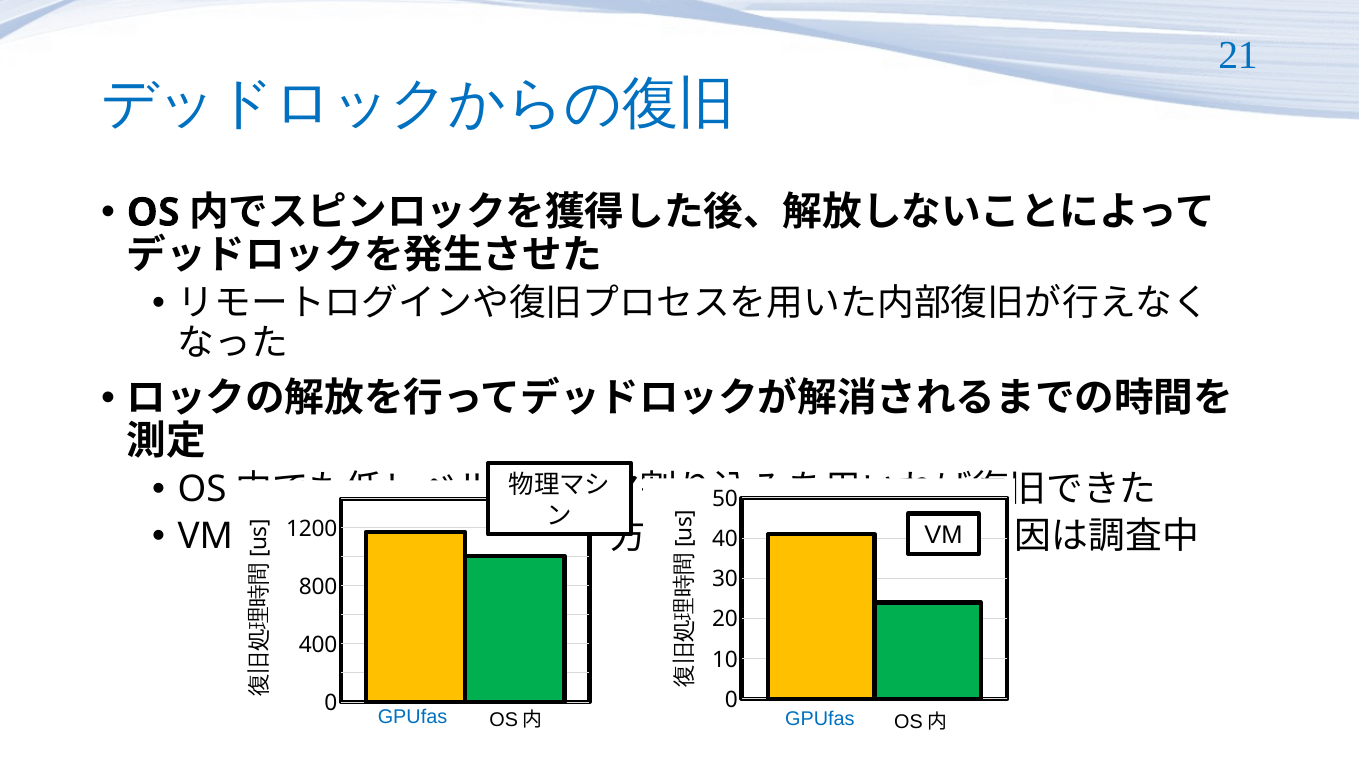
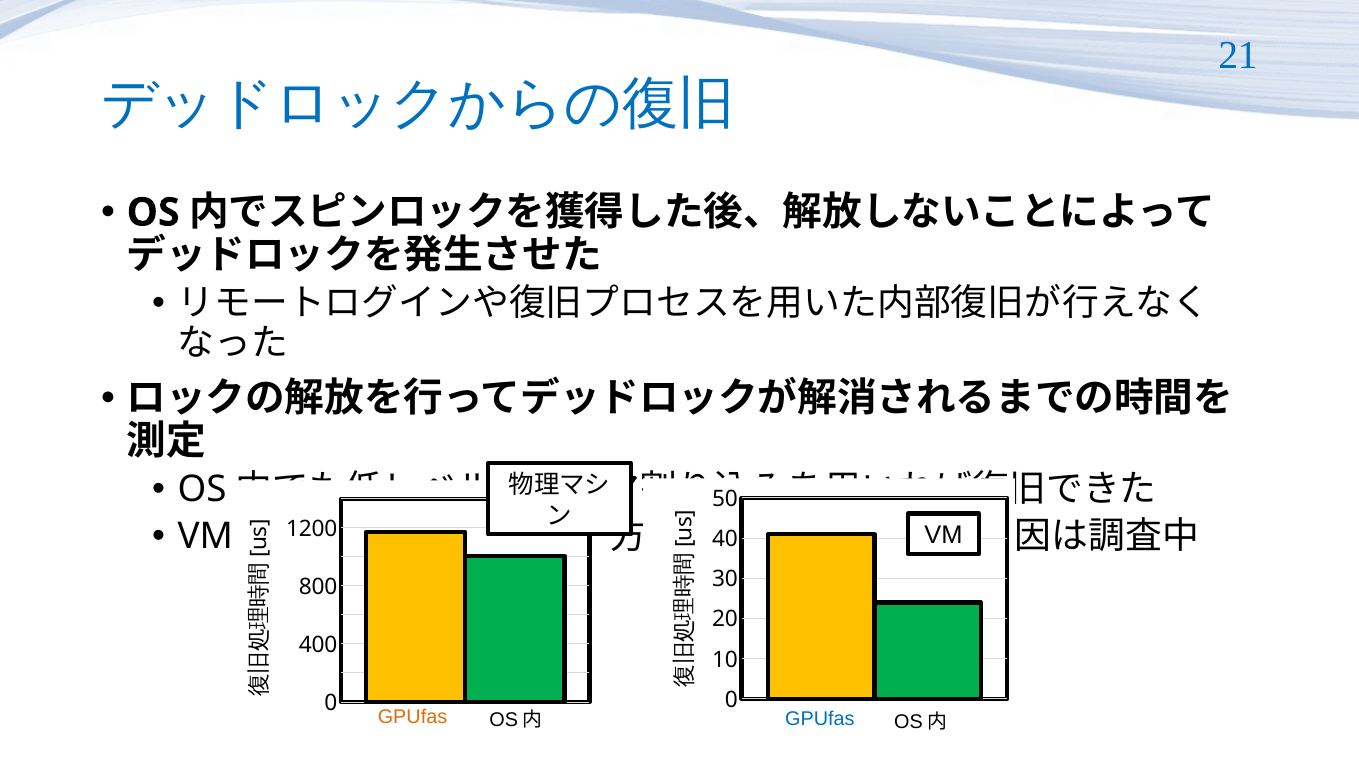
GPUfas at (413, 717) colour: blue -> orange
